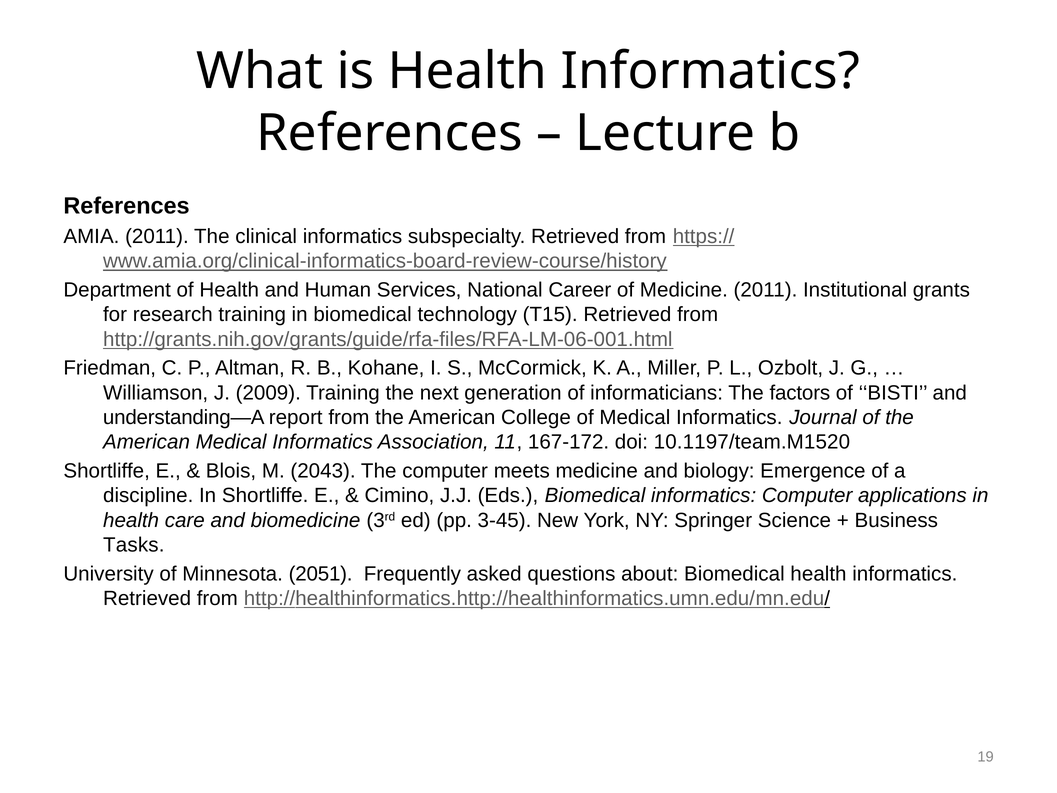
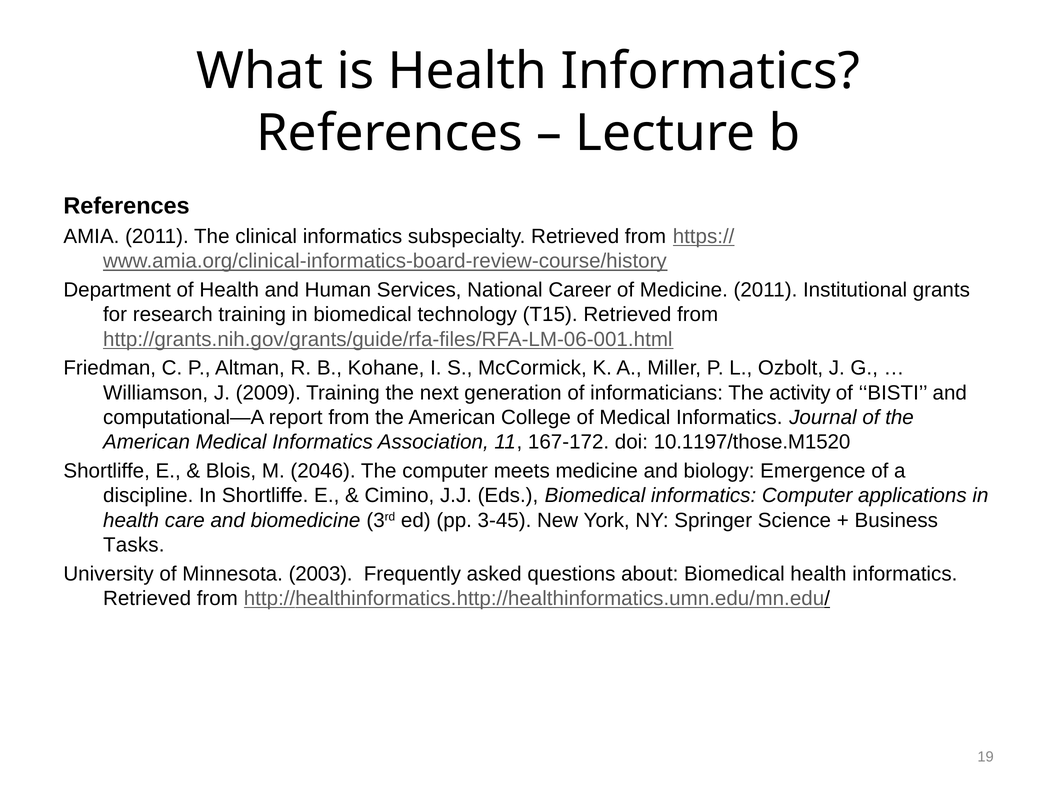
factors: factors -> activity
understanding—A: understanding—A -> computational—A
10.1197/team.M1520: 10.1197/team.M1520 -> 10.1197/those.M1520
2043: 2043 -> 2046
2051: 2051 -> 2003
